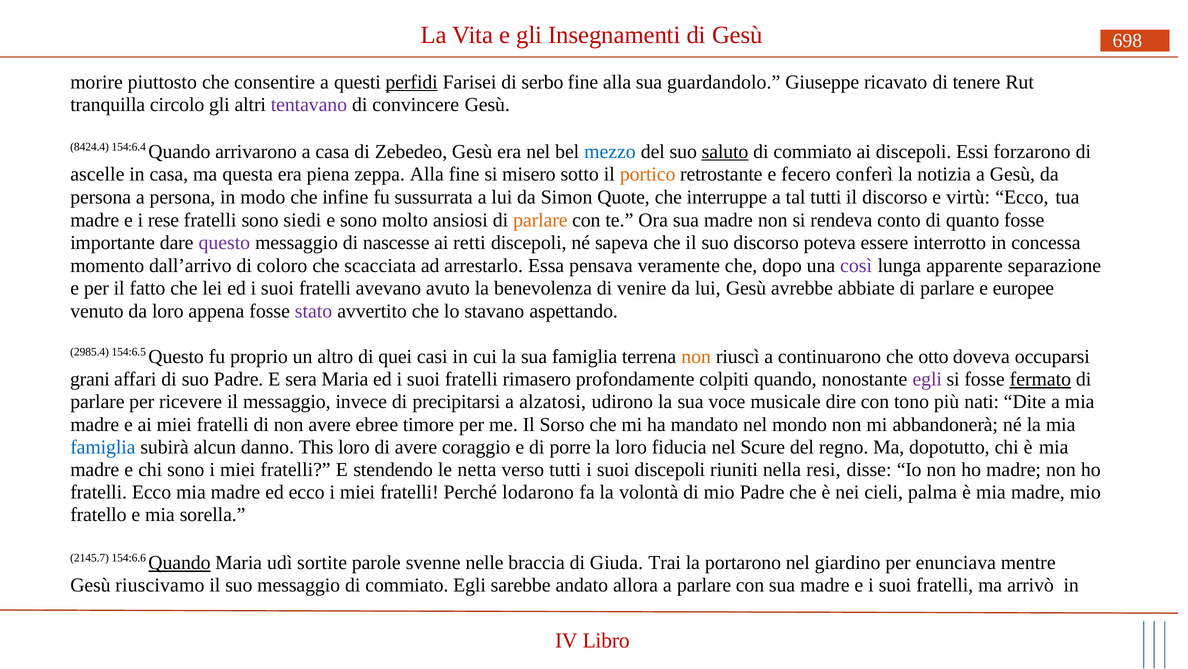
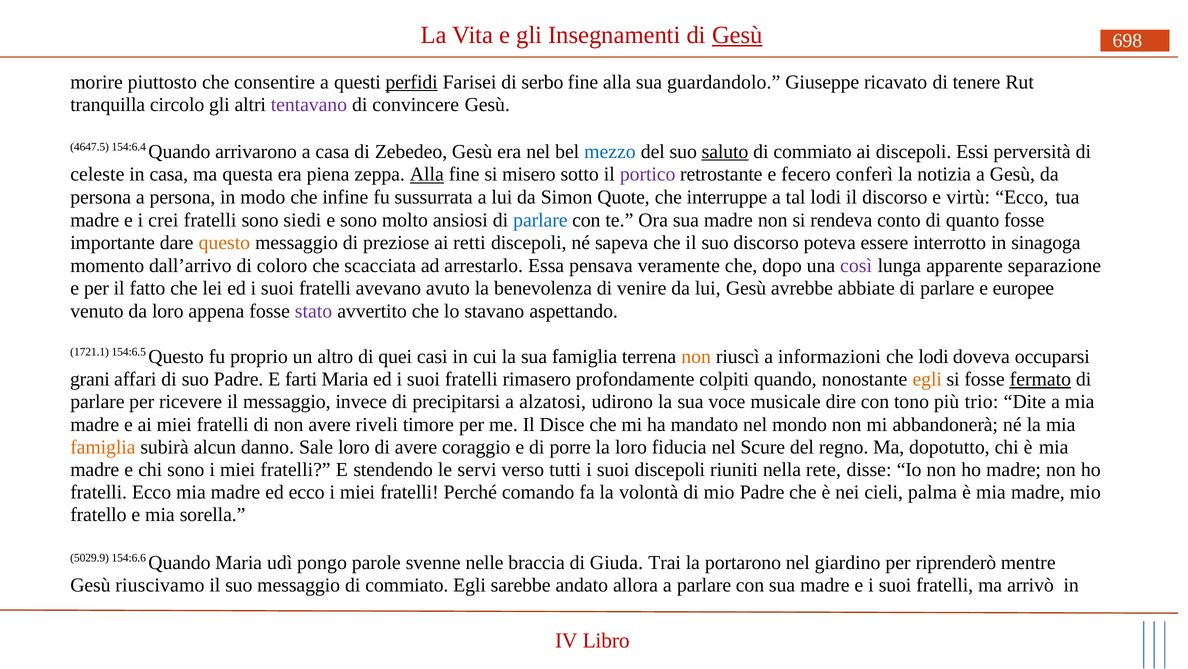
Gesù at (737, 35) underline: none -> present
8424.4: 8424.4 -> 4647.5
forzarono: forzarono -> perversità
ascelle: ascelle -> celeste
Alla at (427, 174) underline: none -> present
portico colour: orange -> purple
tal tutti: tutti -> lodi
rese: rese -> crei
parlare at (540, 220) colour: orange -> blue
questo at (224, 243) colour: purple -> orange
nascesse: nascesse -> preziose
concessa: concessa -> sinagoga
2985.4: 2985.4 -> 1721.1
continuarono: continuarono -> informazioni
che otto: otto -> lodi
sera: sera -> farti
egli at (927, 379) colour: purple -> orange
nati: nati -> trio
ebree: ebree -> riveli
Sorso: Sorso -> Disce
famiglia at (103, 447) colour: blue -> orange
This: This -> Sale
netta: netta -> servi
resi: resi -> rete
lodarono: lodarono -> comando
2145.7: 2145.7 -> 5029.9
Quando at (179, 563) underline: present -> none
sortite: sortite -> pongo
enunciava: enunciava -> riprenderò
